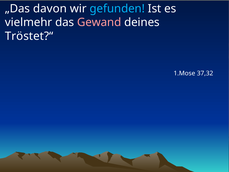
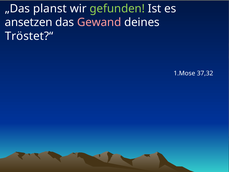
davon: davon -> planst
gefunden colour: light blue -> light green
vielmehr: vielmehr -> ansetzen
